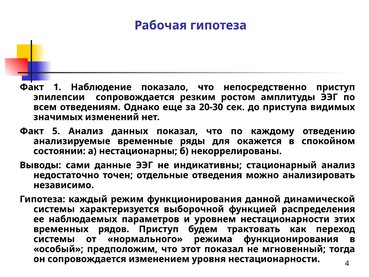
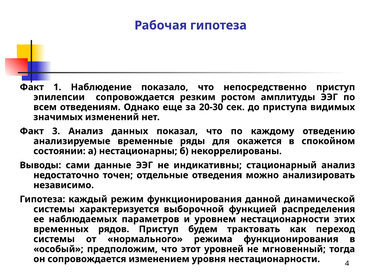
5: 5 -> 3
этот показал: показал -> уровней
